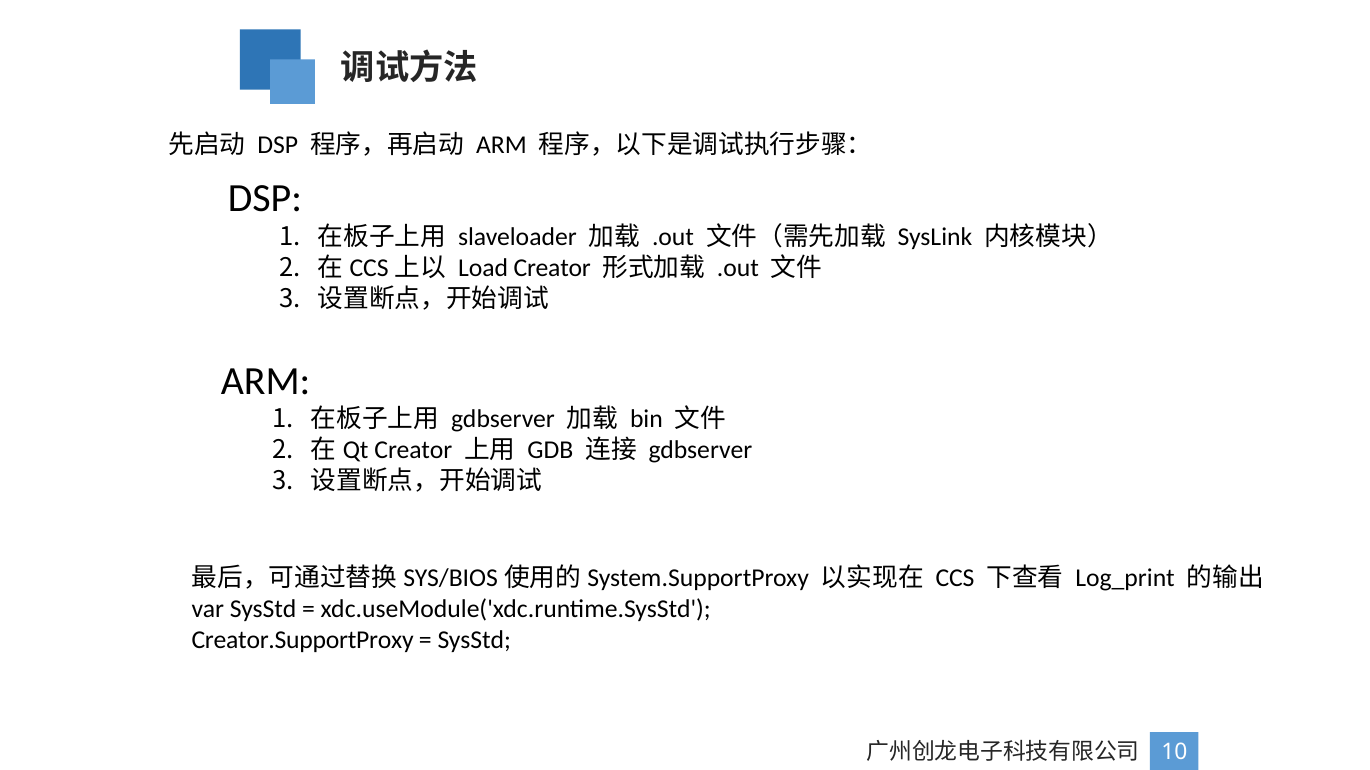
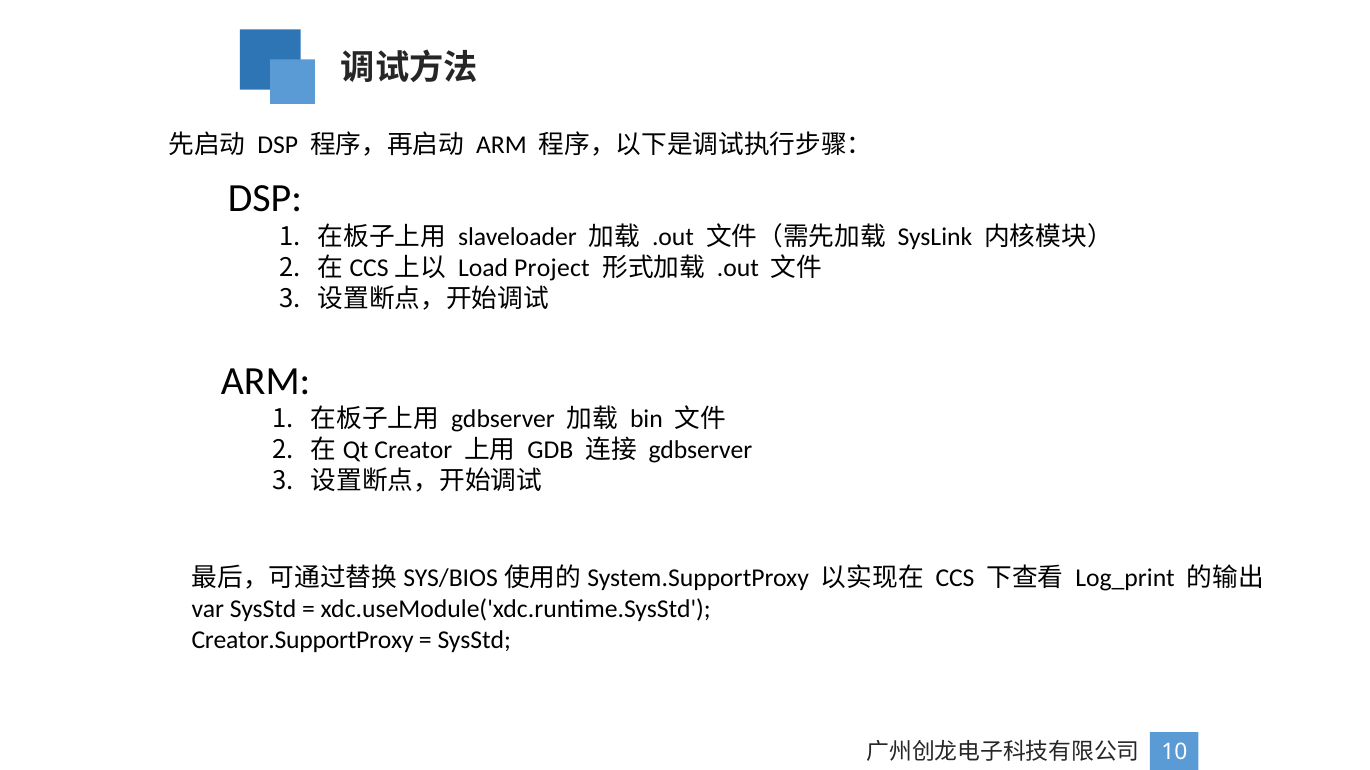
Load Creator: Creator -> Project
